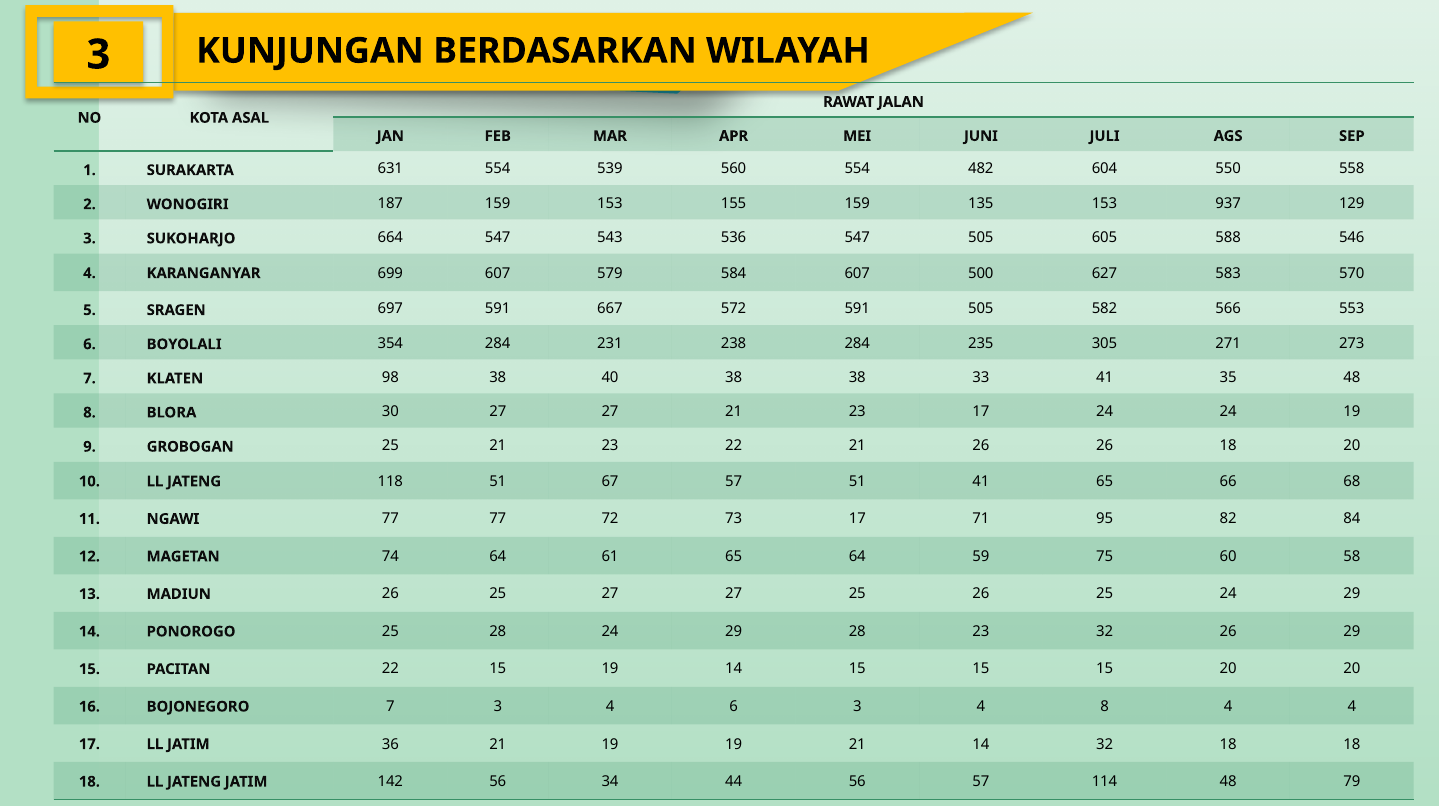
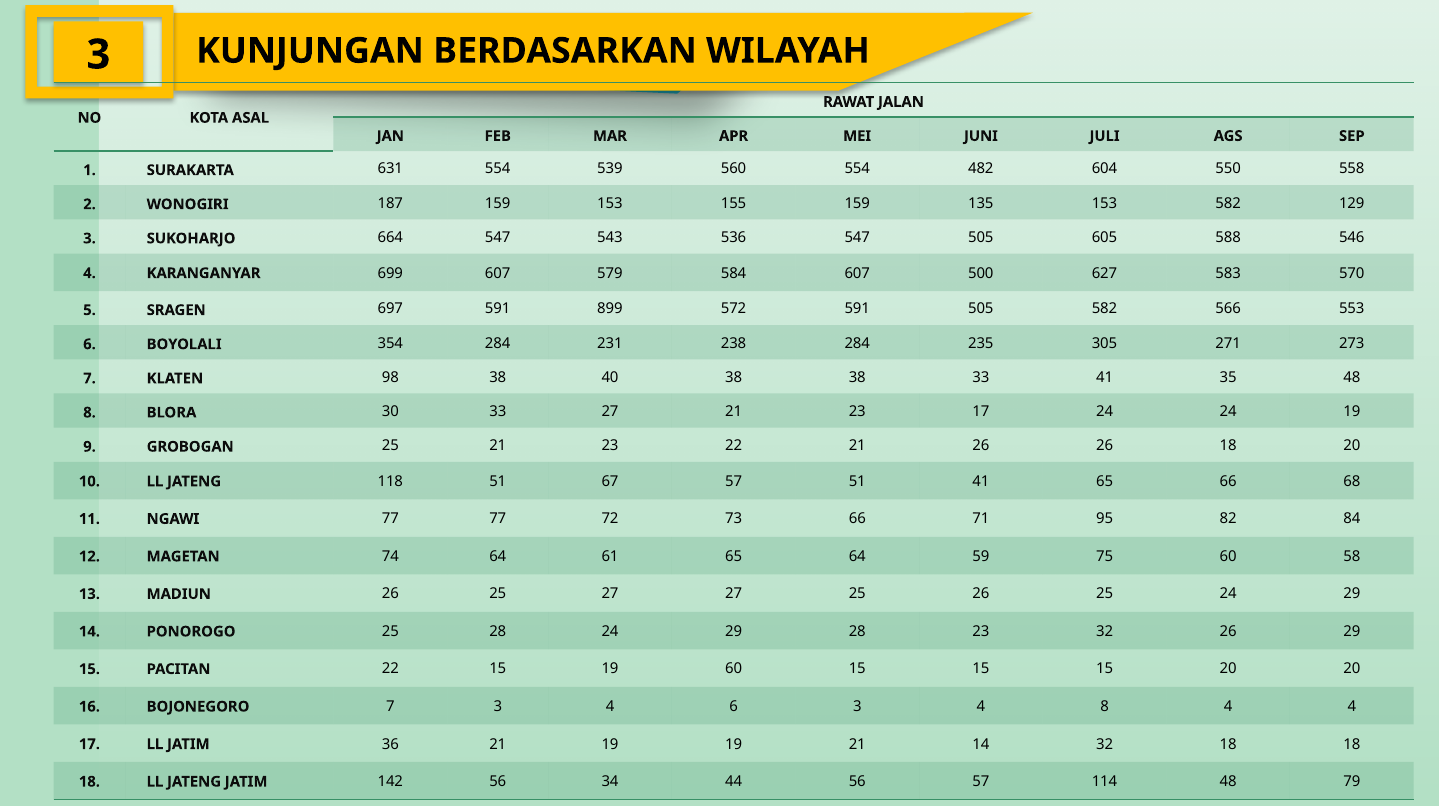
153 937: 937 -> 582
667: 667 -> 899
30 27: 27 -> 33
73 17: 17 -> 66
19 14: 14 -> 60
